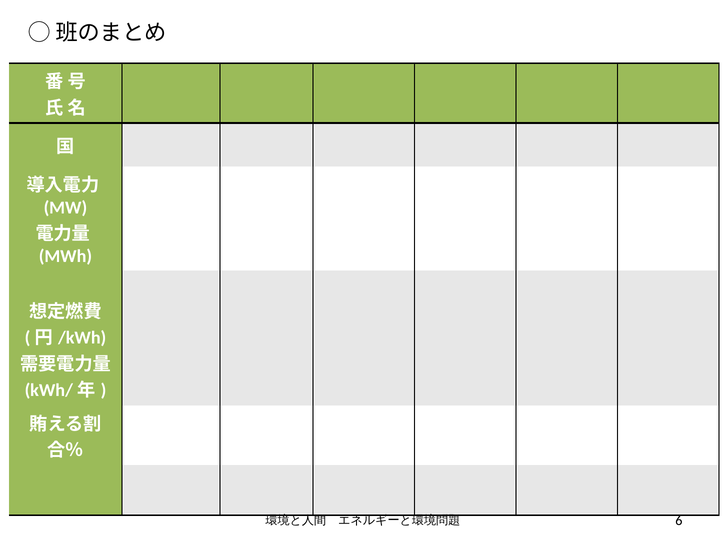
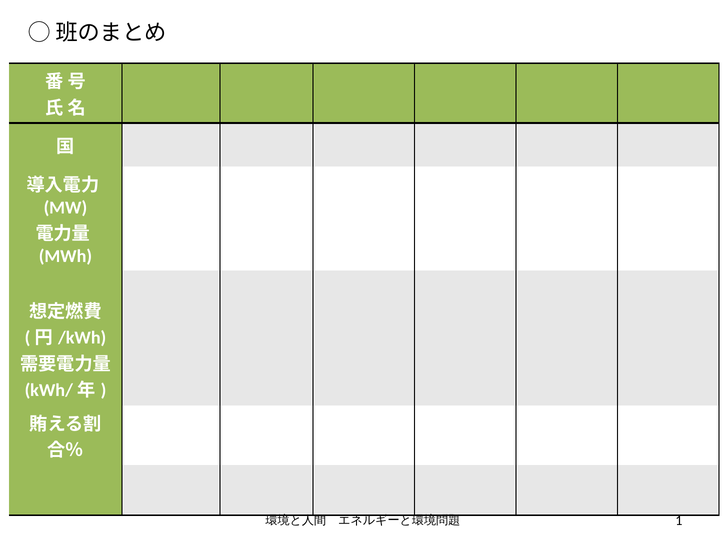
6: 6 -> 1
